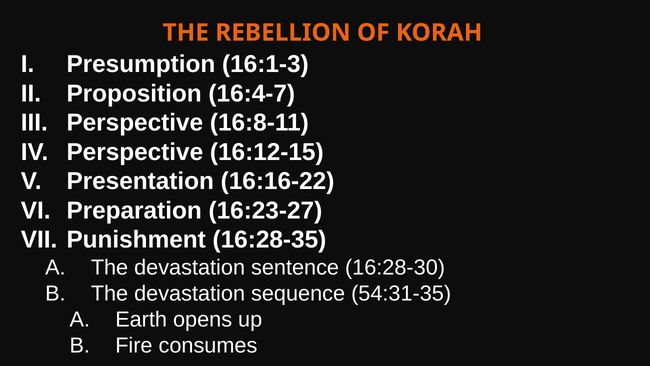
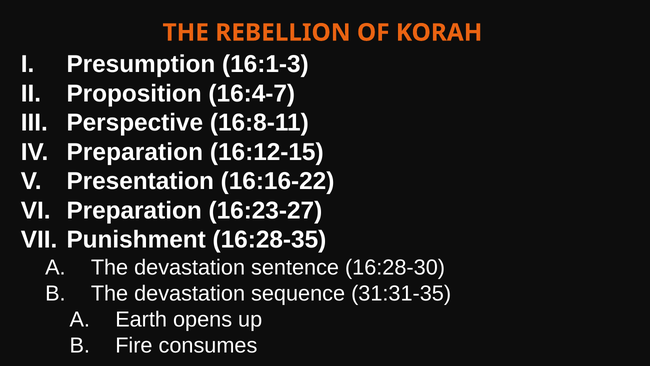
Perspective at (135, 152): Perspective -> Preparation
54:31-35: 54:31-35 -> 31:31-35
